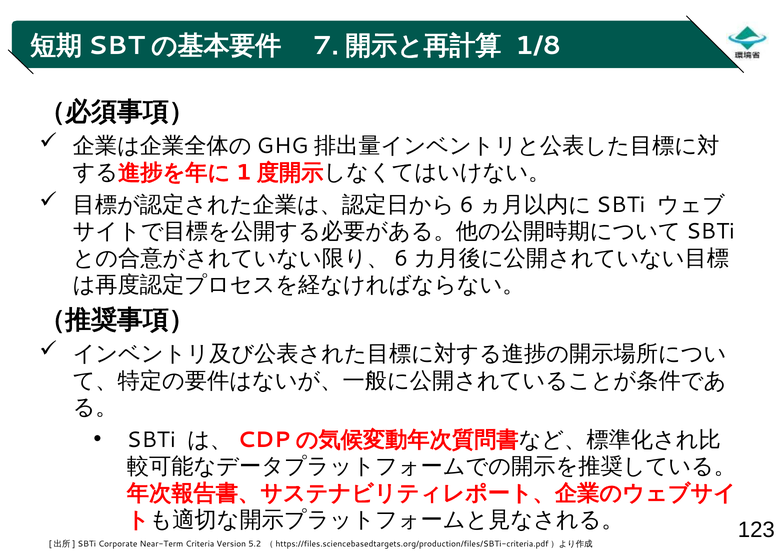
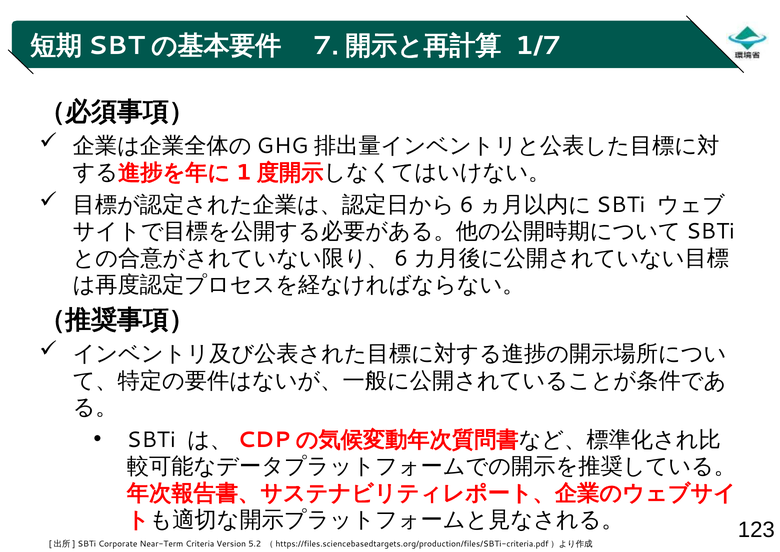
1/8: 1/8 -> 1/7
